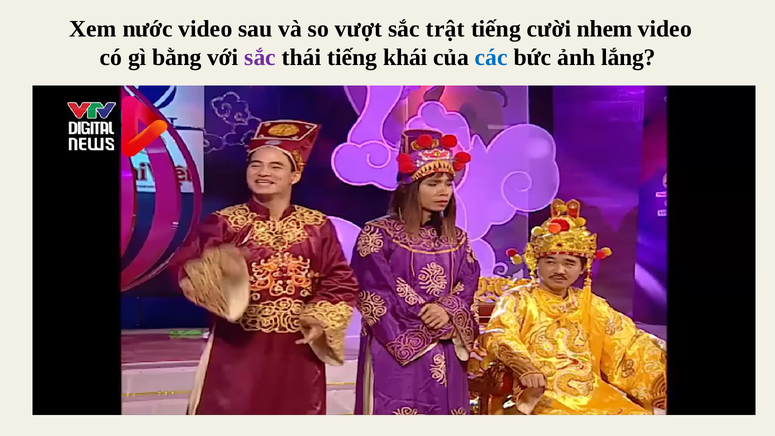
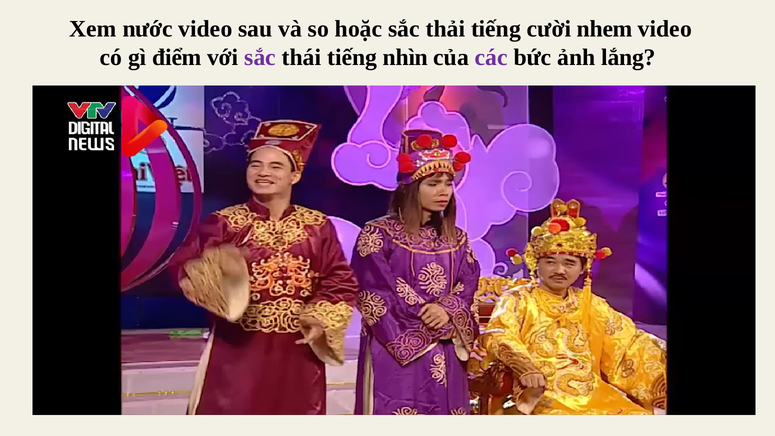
vượt: vượt -> hoặc
trật: trật -> thải
bằng: bằng -> điểm
khái: khái -> nhìn
các colour: blue -> purple
